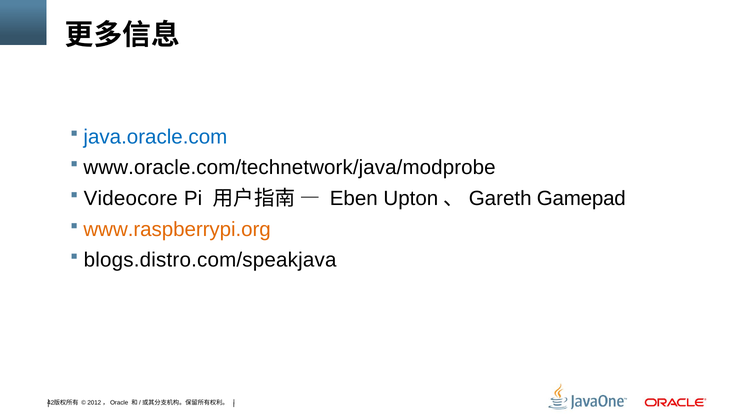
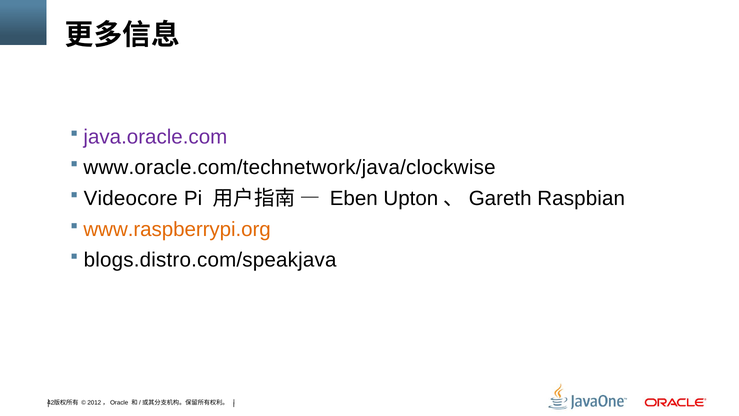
java.oracle.com colour: blue -> purple
www.oracle.com/technetwork/java/modprobe: www.oracle.com/technetwork/java/modprobe -> www.oracle.com/technetwork/java/clockwise
Gamepad: Gamepad -> Raspbian
